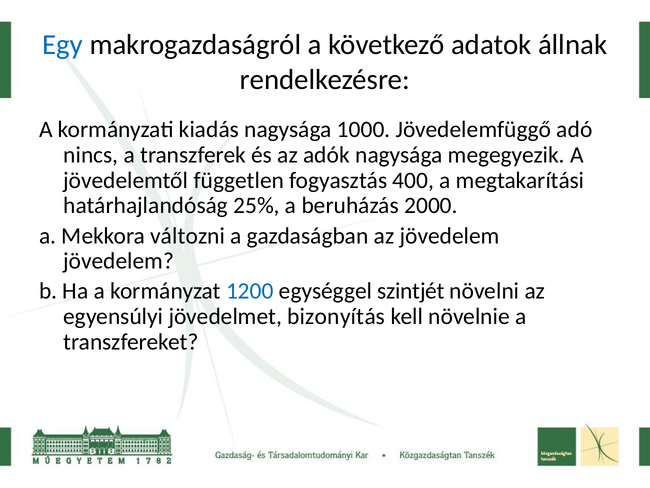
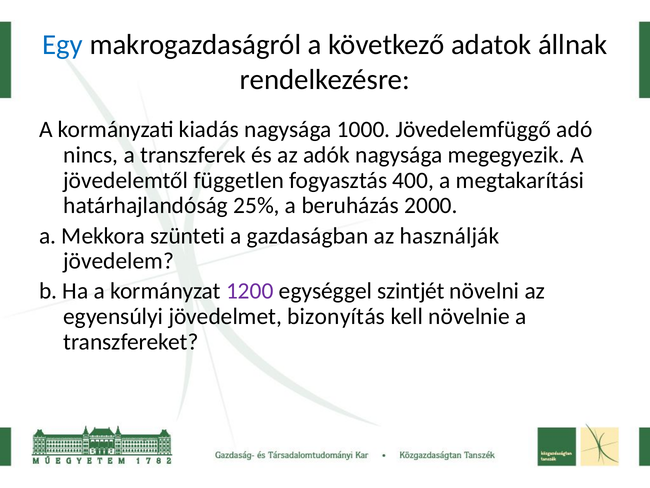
változni: változni -> szünteti
az jövedelem: jövedelem -> használják
1200 colour: blue -> purple
